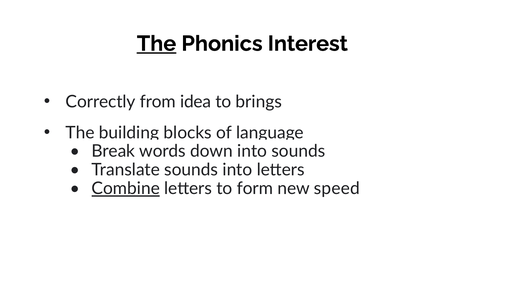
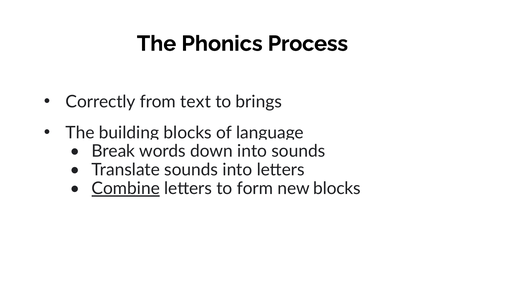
The at (157, 44) underline: present -> none
Interest: Interest -> Process
idea: idea -> text
new speed: speed -> blocks
